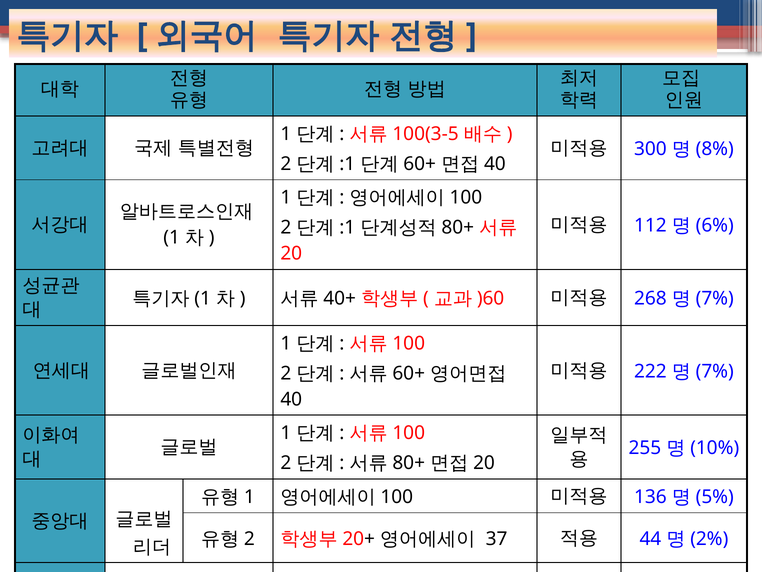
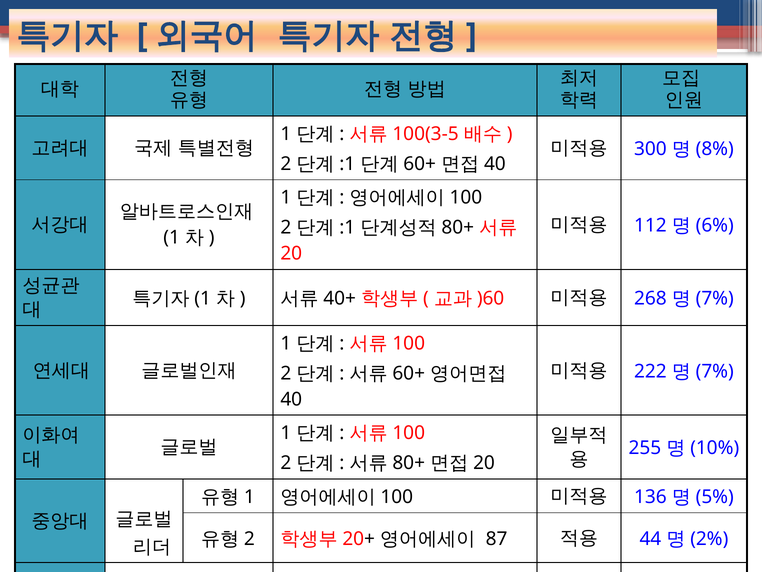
37: 37 -> 87
